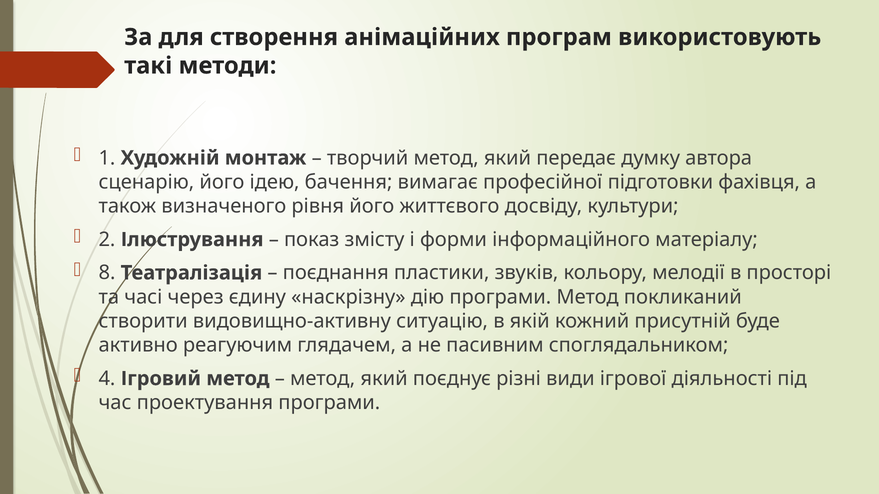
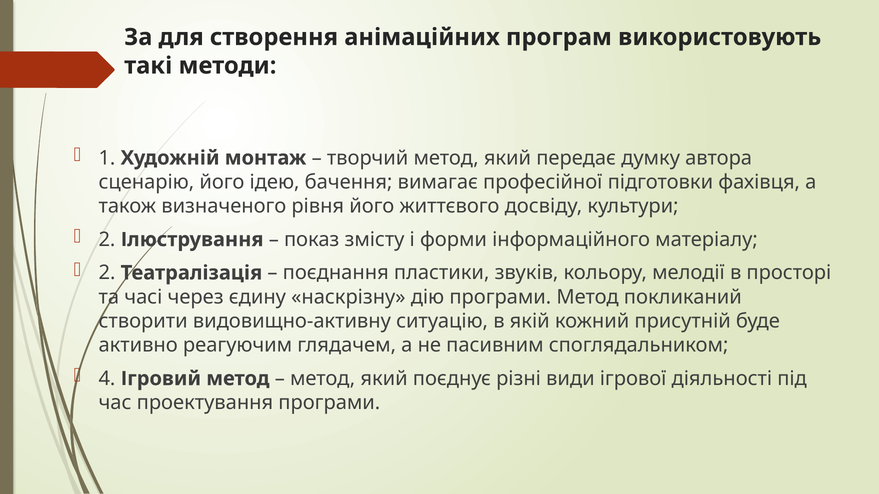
8 at (107, 273): 8 -> 2
